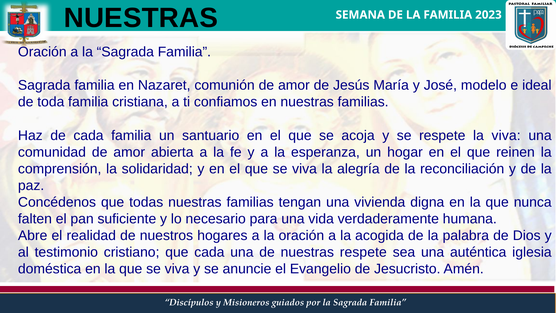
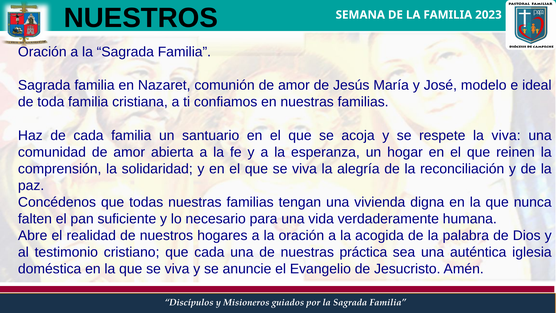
NUESTRAS at (141, 18): NUESTRAS -> NUESTROS
nuestras respete: respete -> práctica
